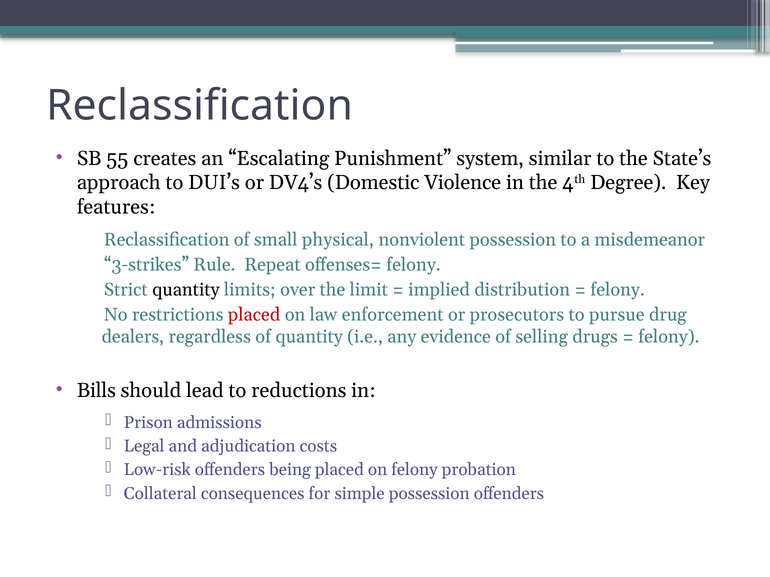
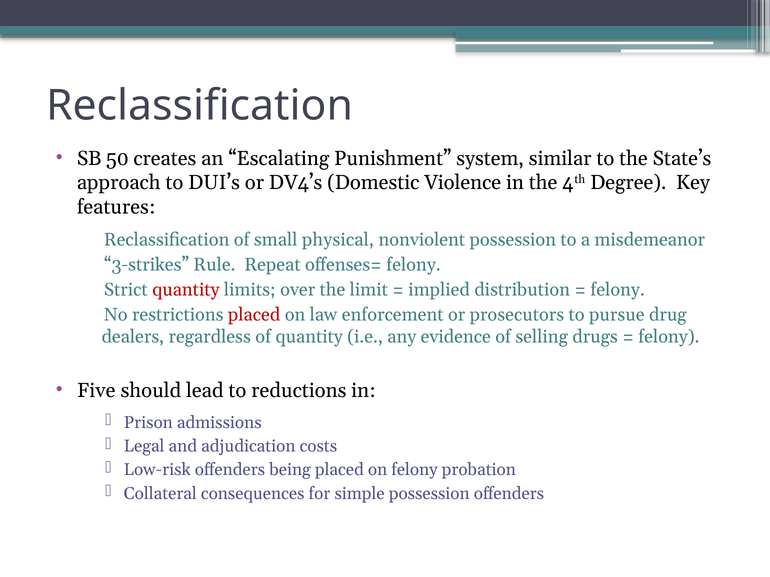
55: 55 -> 50
quantity at (186, 290) colour: black -> red
Bills: Bills -> Five
